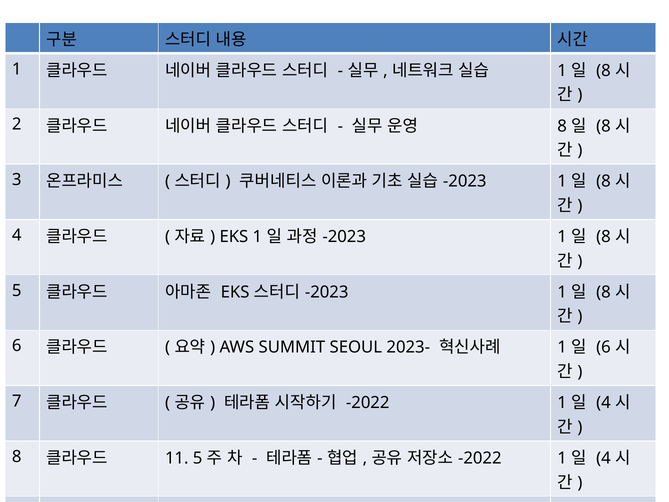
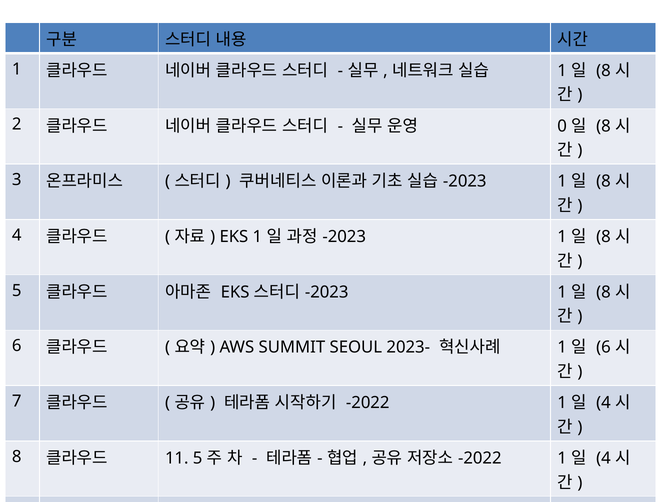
8 at (562, 126): 8 -> 0
